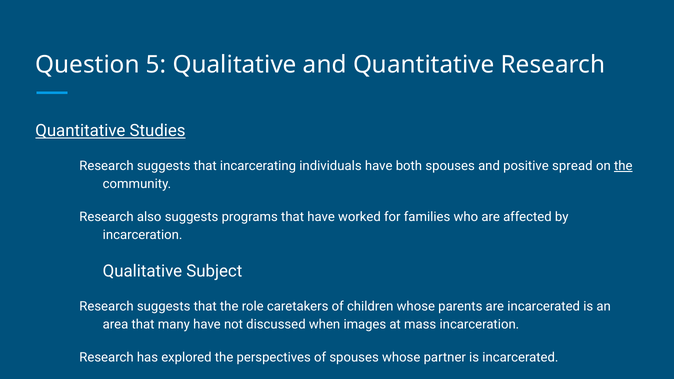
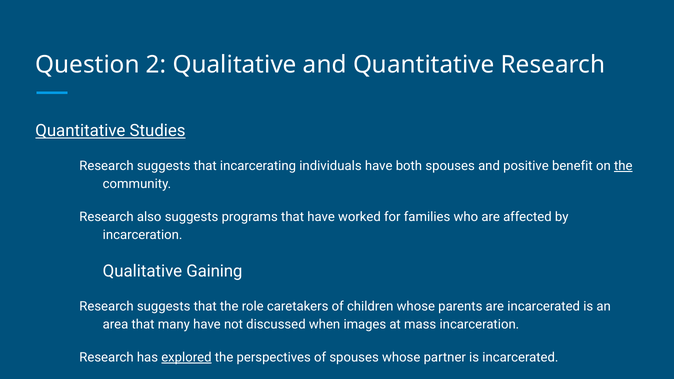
5: 5 -> 2
spread: spread -> benefit
Subject: Subject -> Gaining
explored underline: none -> present
